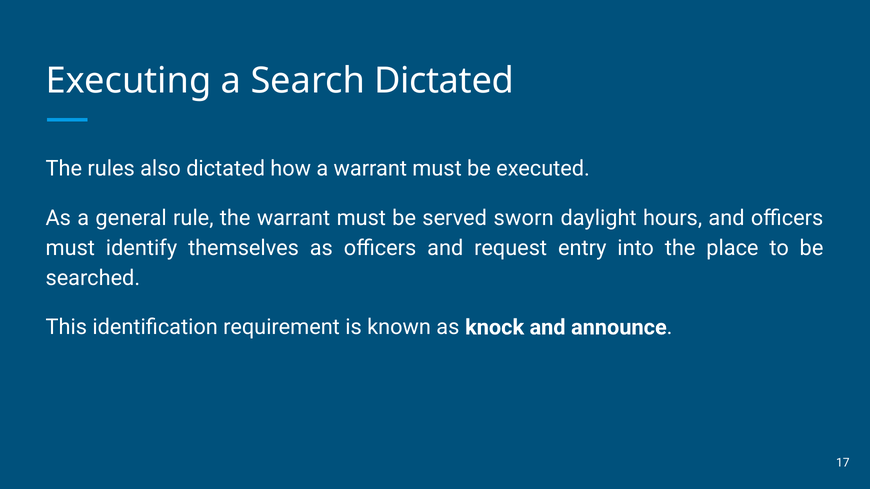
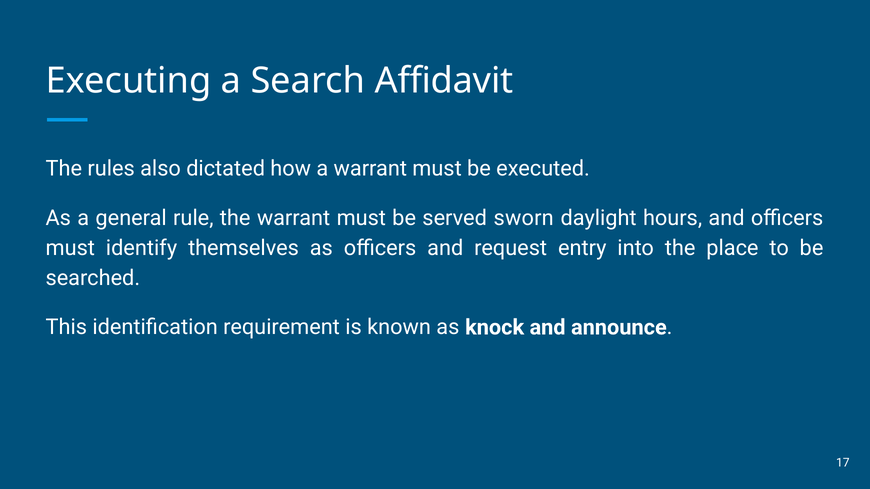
Search Dictated: Dictated -> Affidavit
